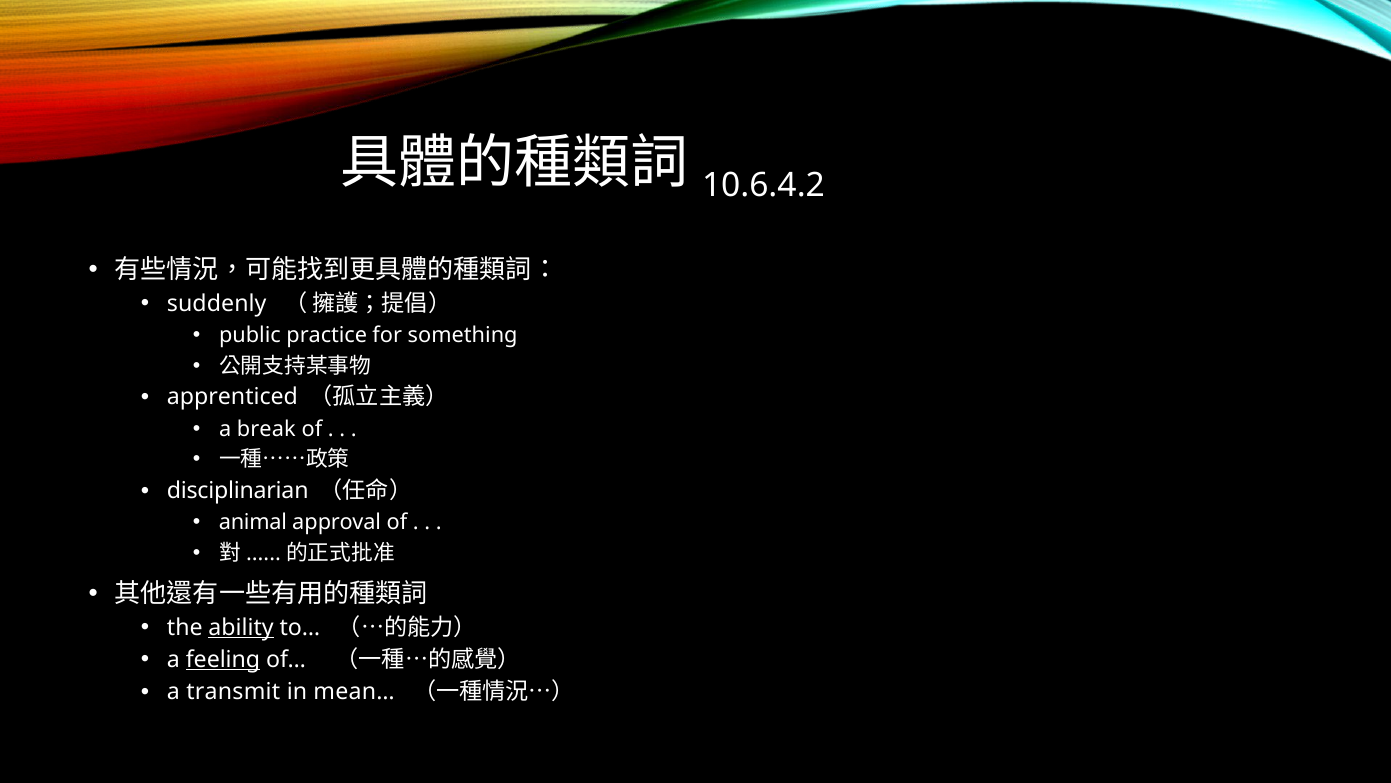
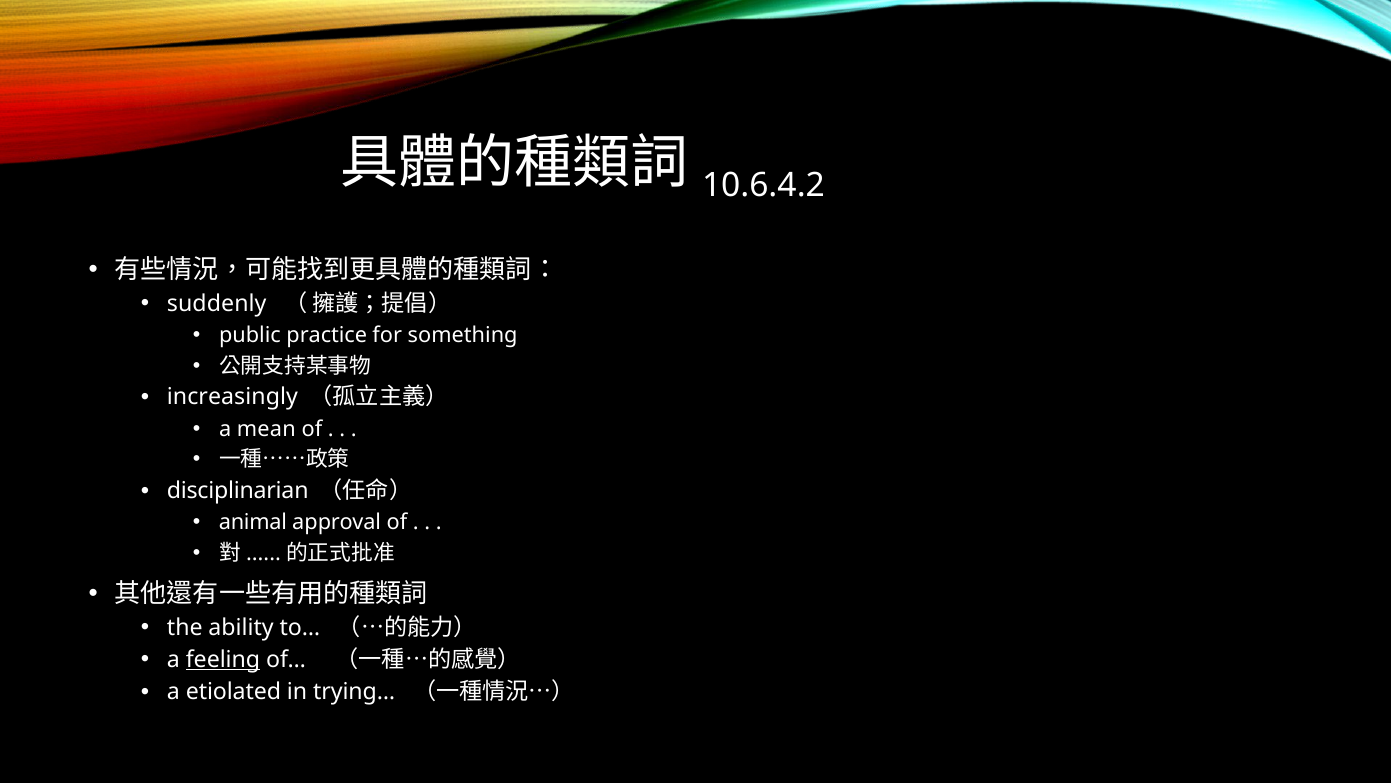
apprenticed: apprenticed -> increasingly
break: break -> mean
ability underline: present -> none
transmit: transmit -> etiolated
mean…: mean… -> trying…
